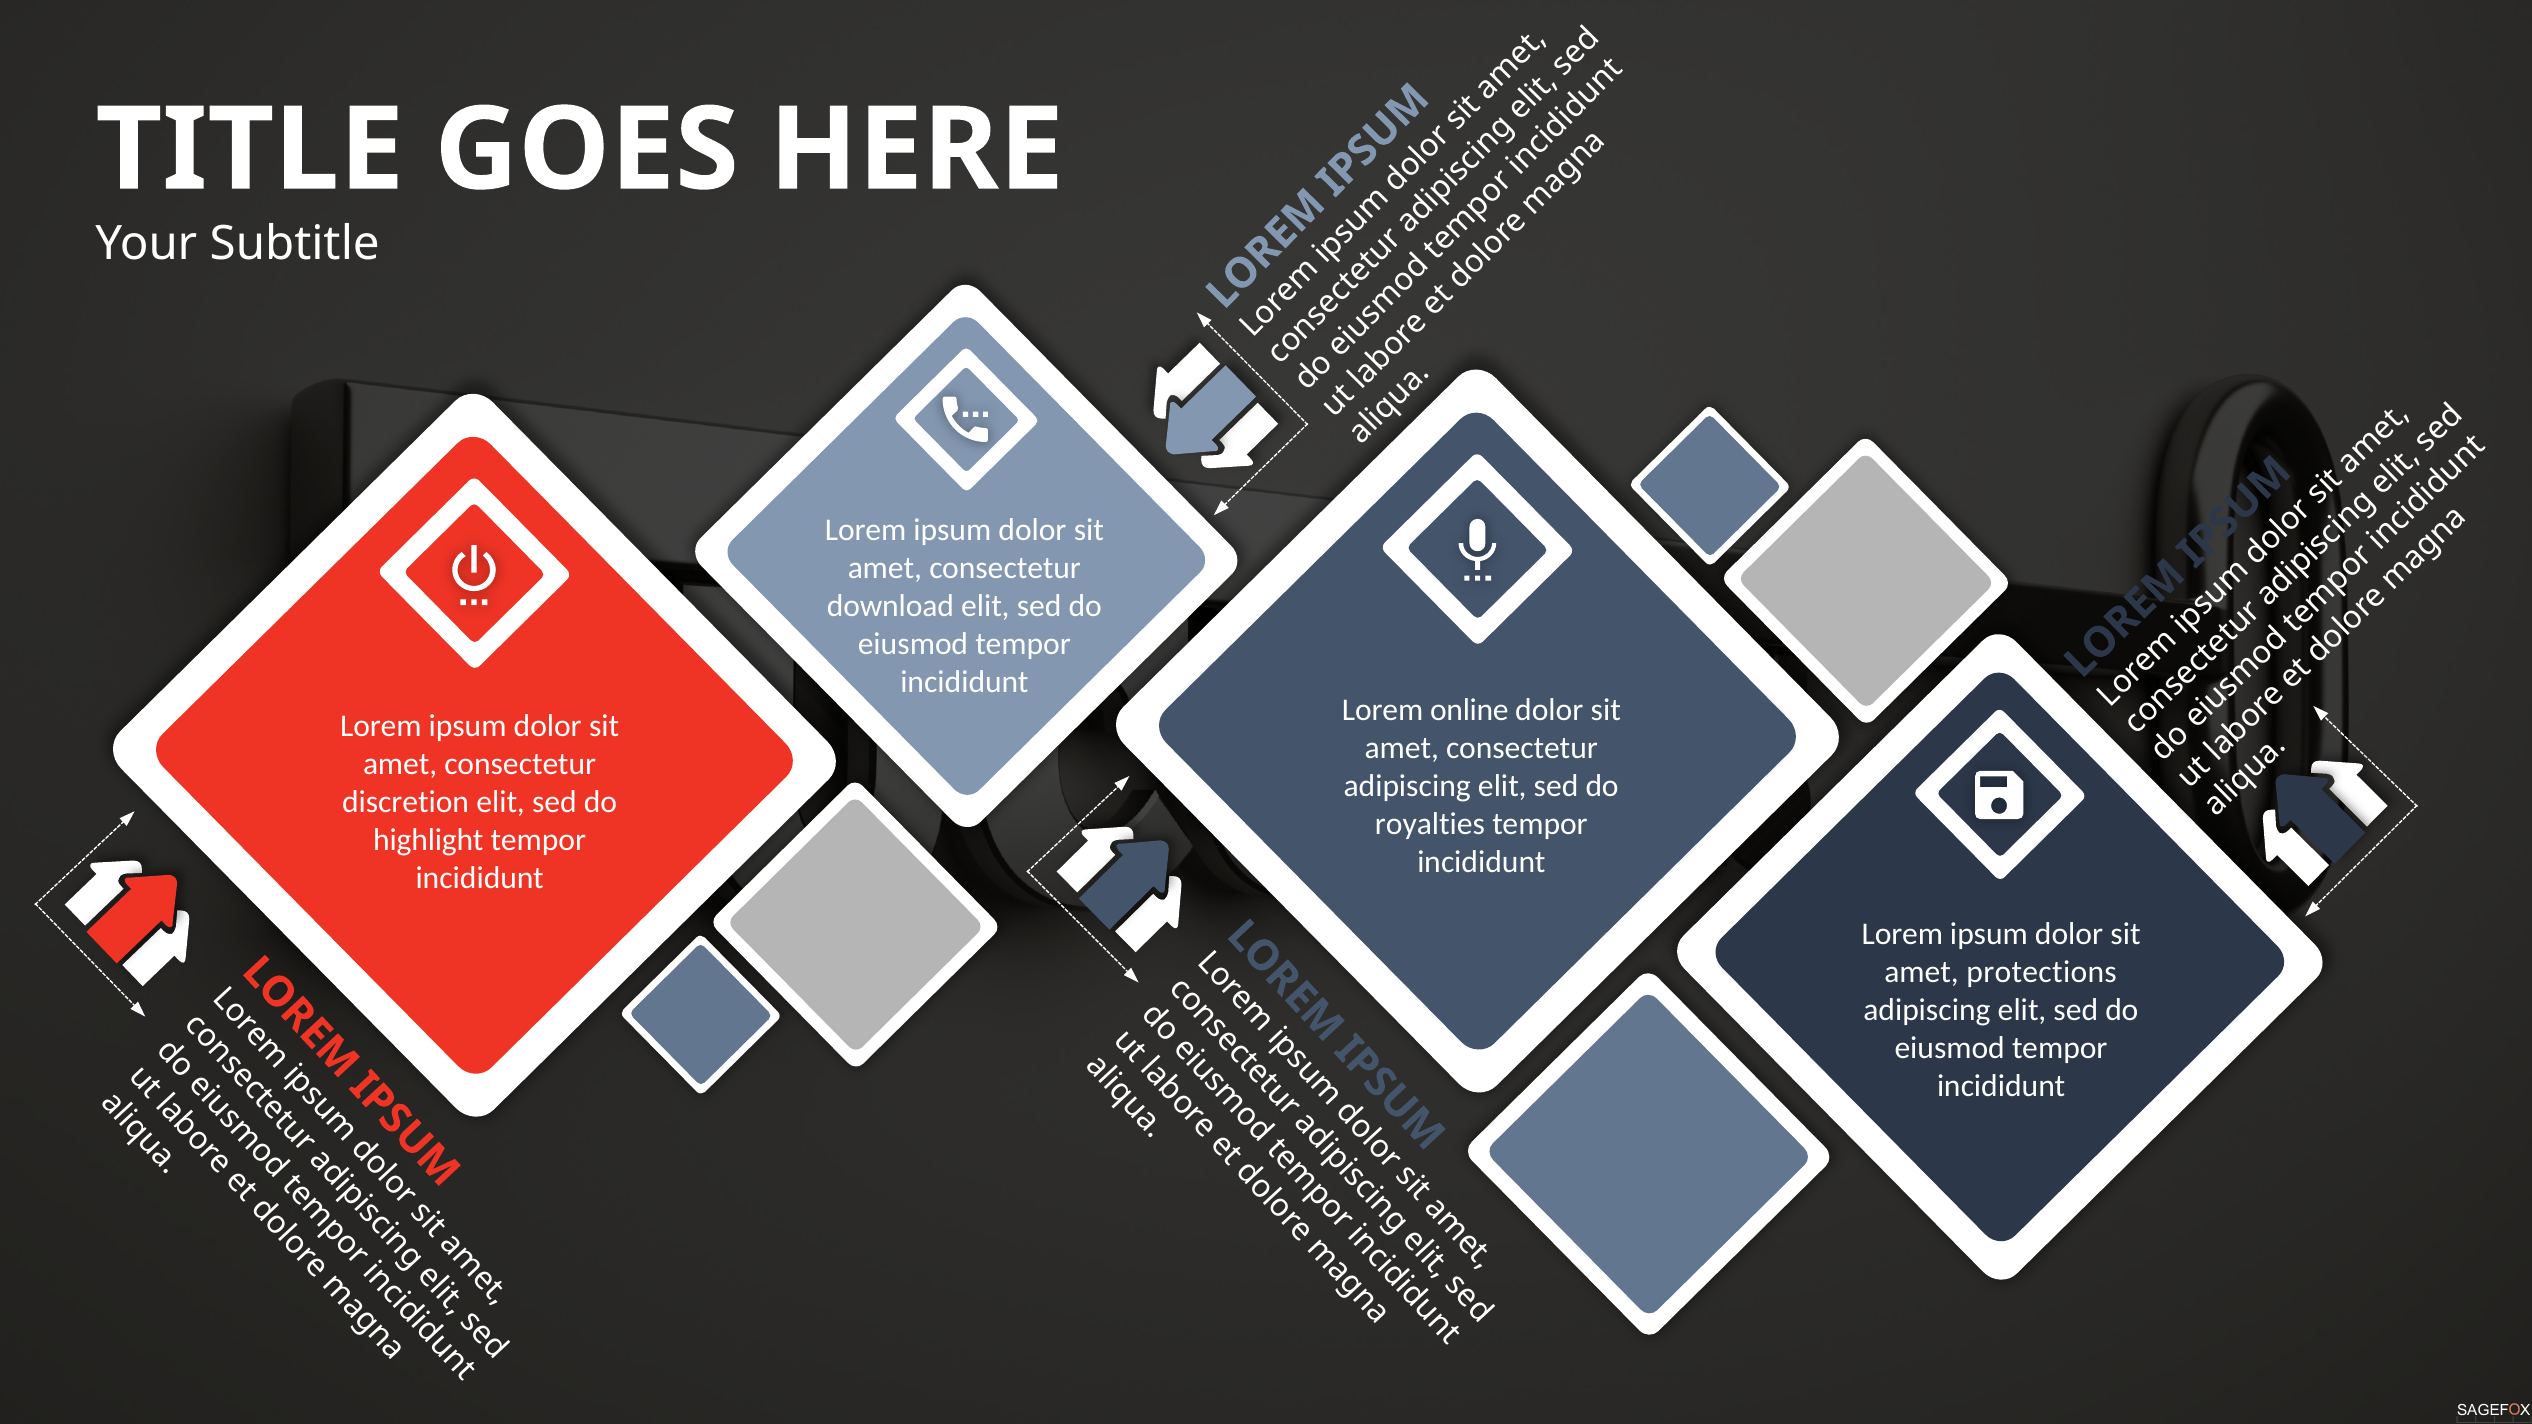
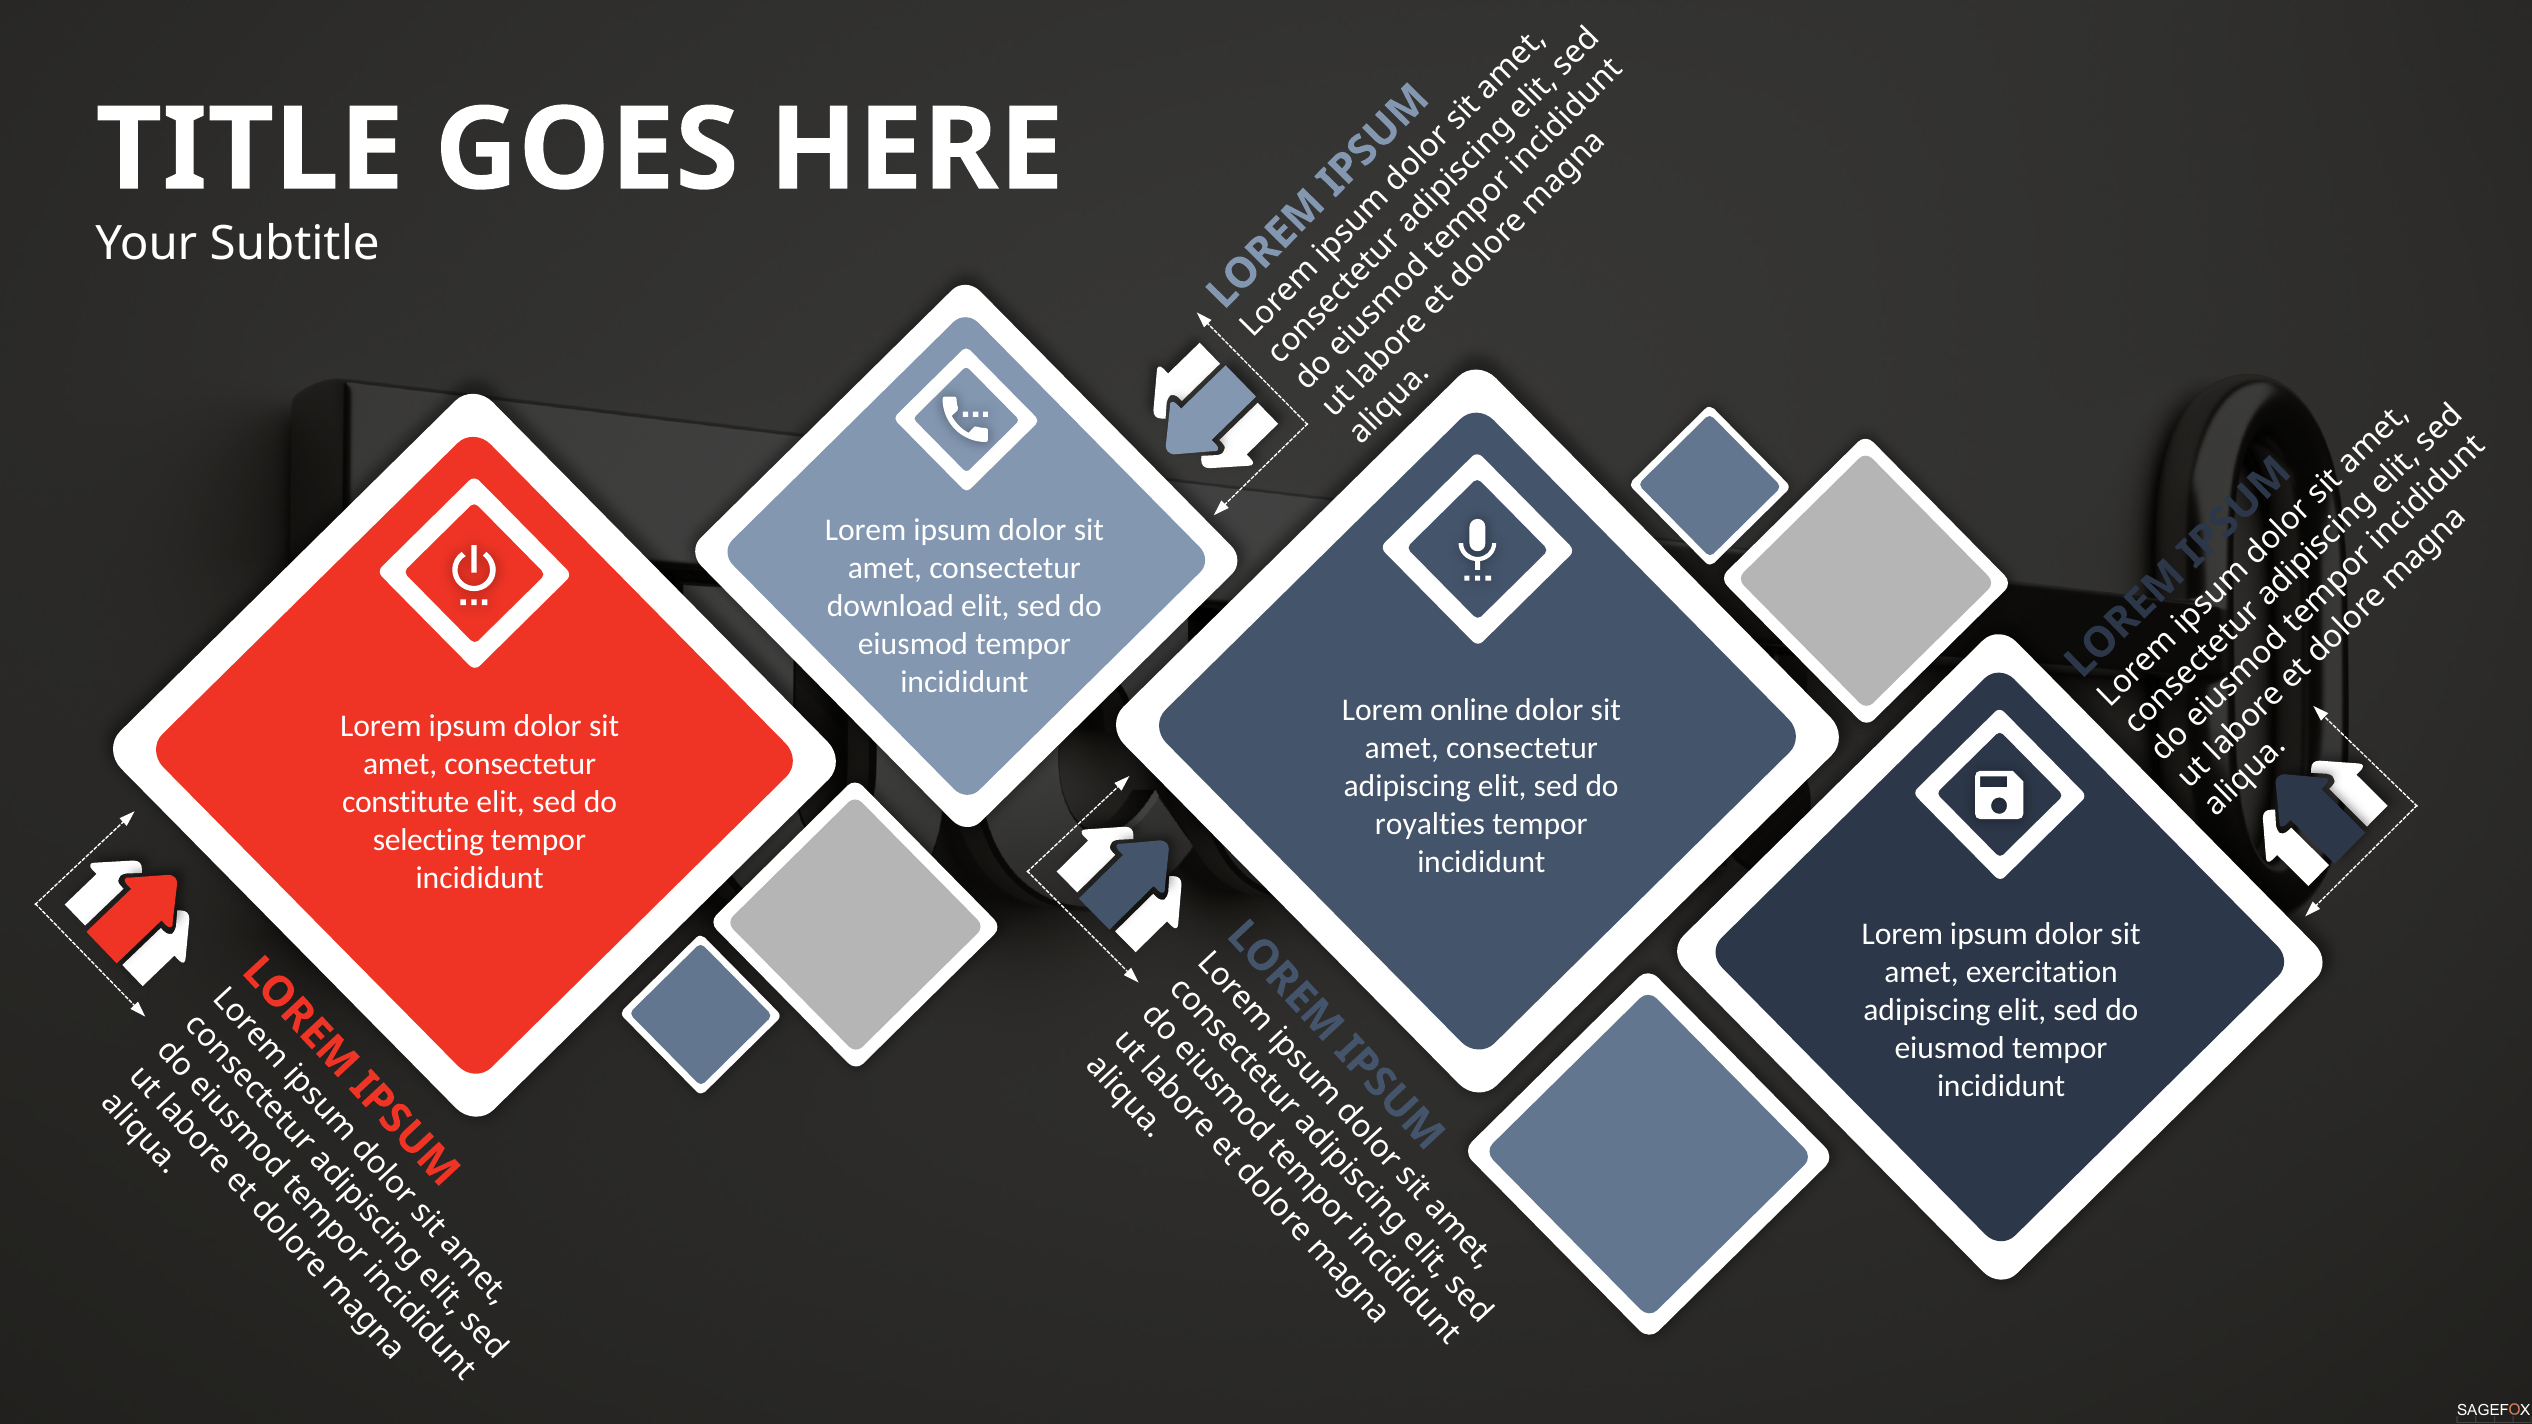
discretion: discretion -> constitute
highlight: highlight -> selecting
protections: protections -> exercitation
